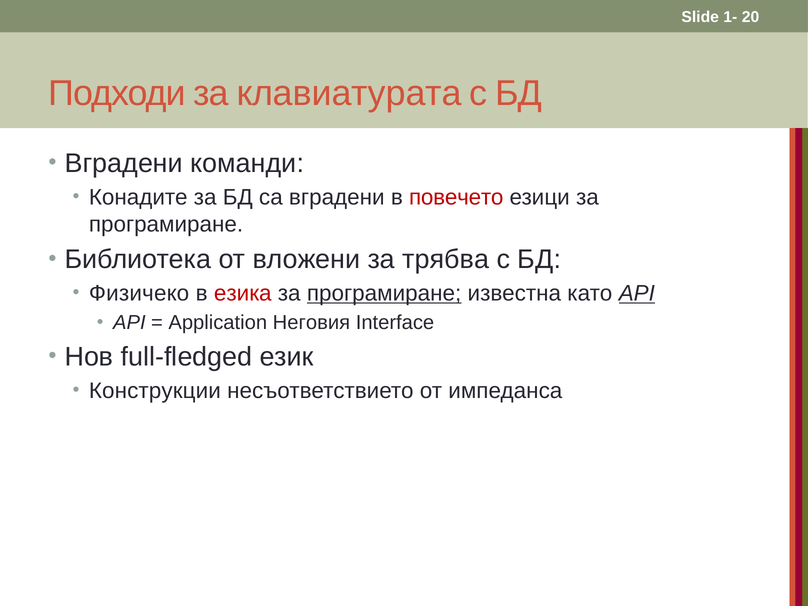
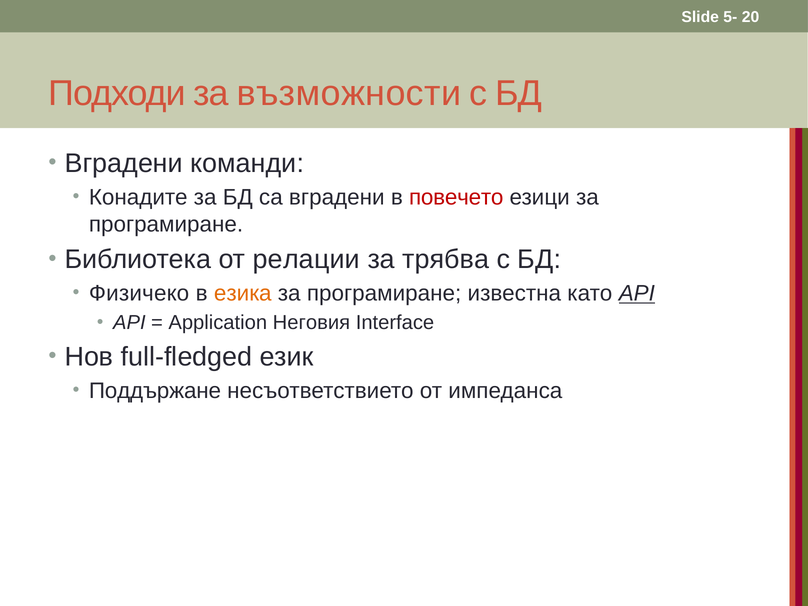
1-: 1- -> 5-
клавиатурата: клавиатурата -> възможности
вложени: вложени -> релации
езика colour: red -> orange
програмиране at (384, 293) underline: present -> none
Конструкции: Конструкции -> Поддържане
